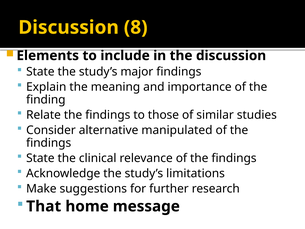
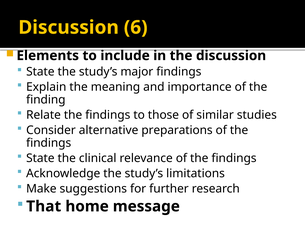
8: 8 -> 6
manipulated: manipulated -> preparations
